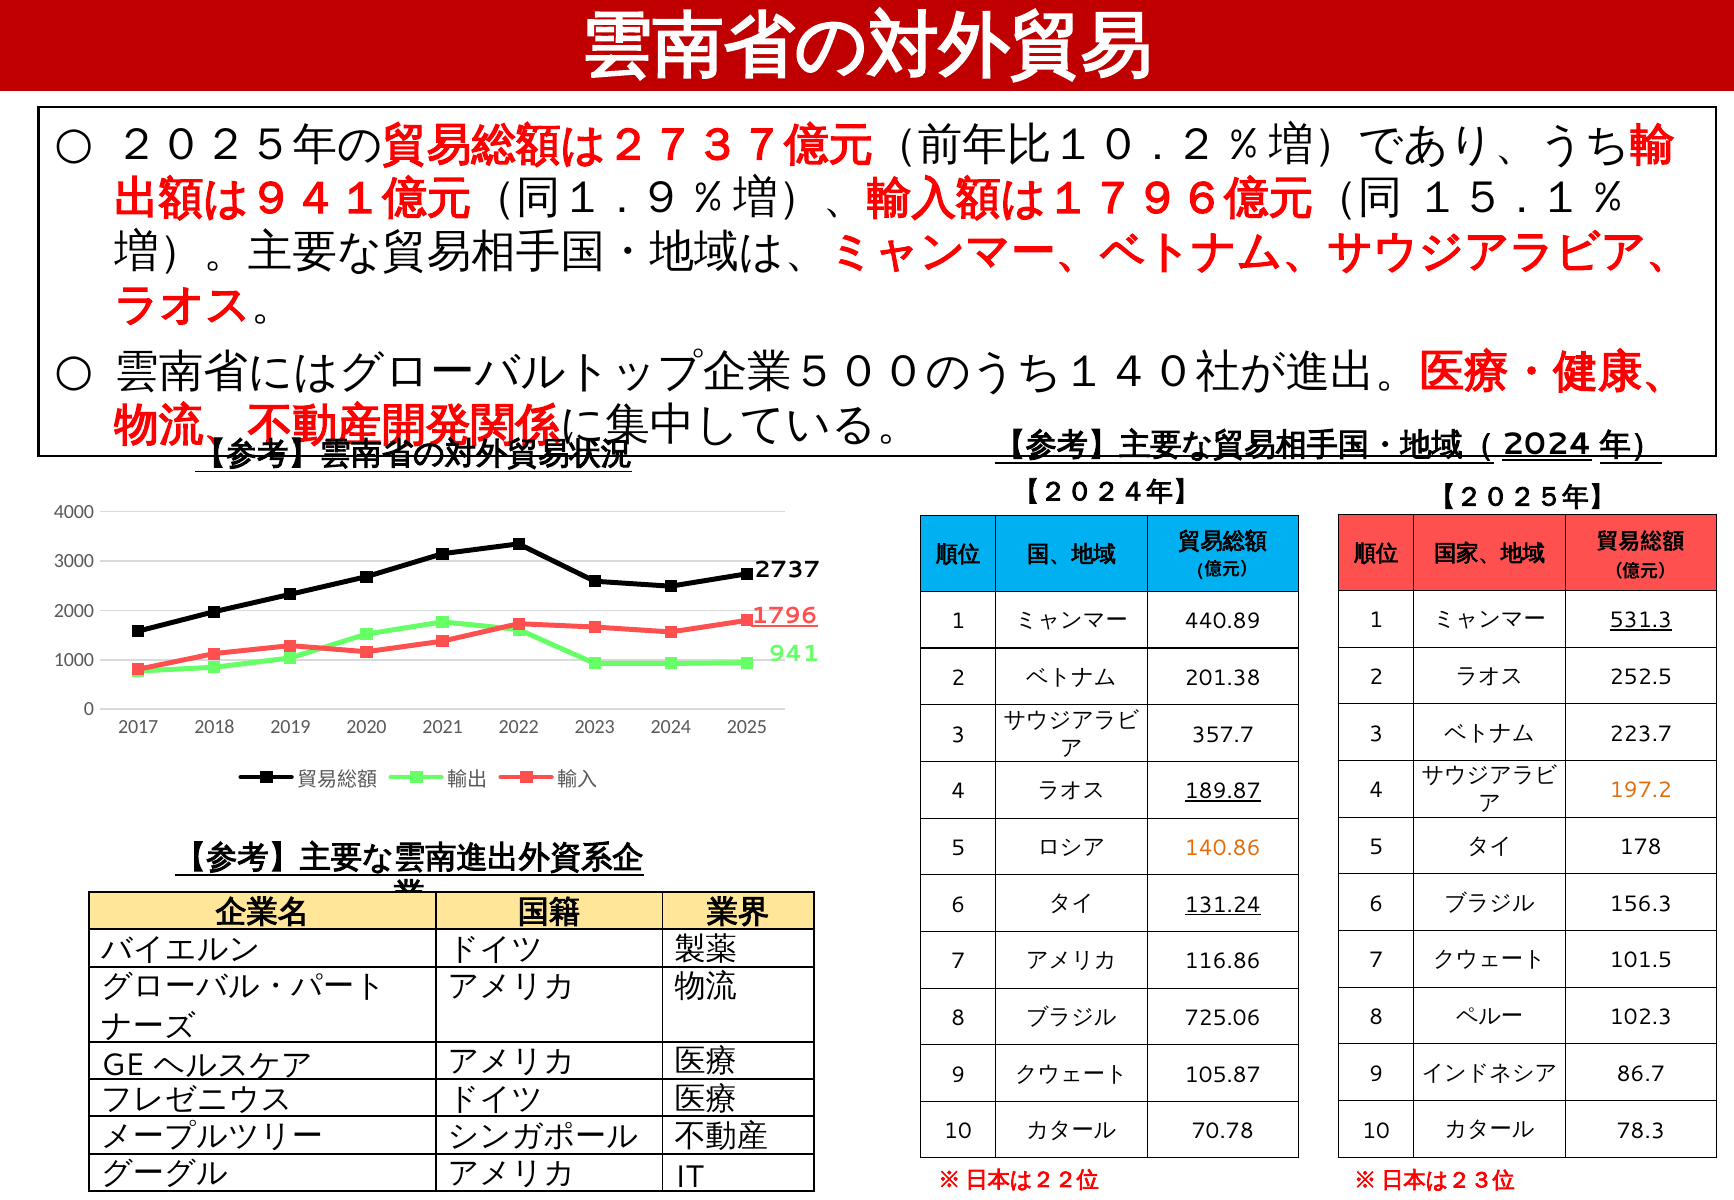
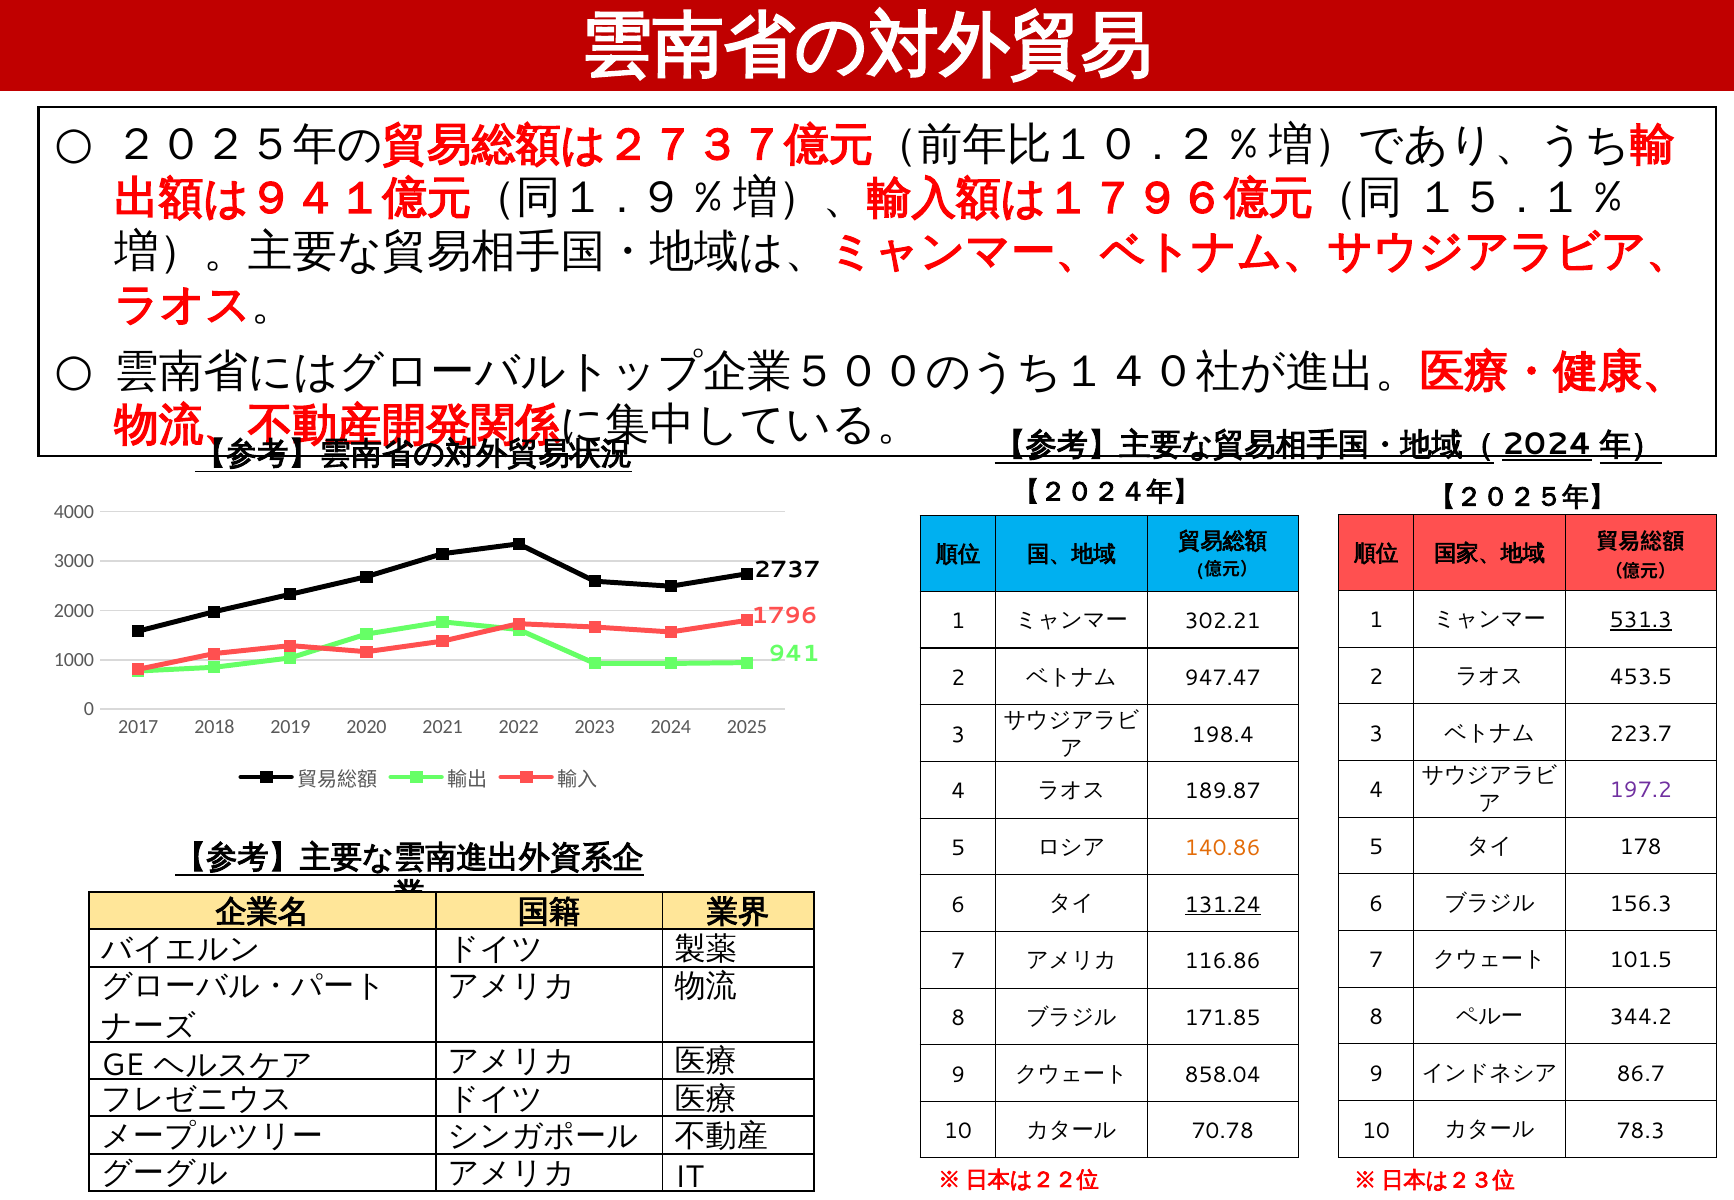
1796 underline: present -> none
440.89: 440.89 -> 302.21
252.5: 252.5 -> 453.5
201.38: 201.38 -> 947.47
357.7: 357.7 -> 198.4
197.2 colour: orange -> purple
189.87 underline: present -> none
102.3: 102.3 -> 344.2
725.06: 725.06 -> 171.85
105.87: 105.87 -> 858.04
